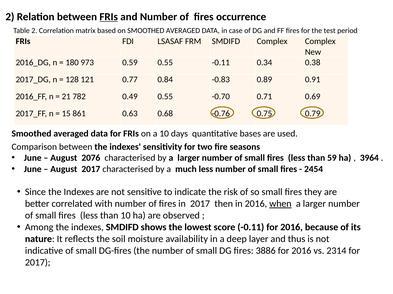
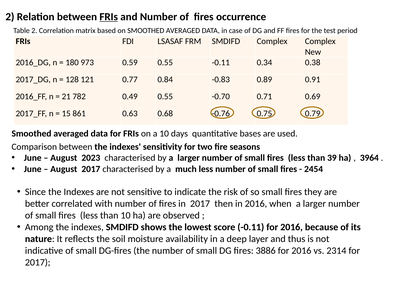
2076: 2076 -> 2023
59: 59 -> 39
when underline: present -> none
